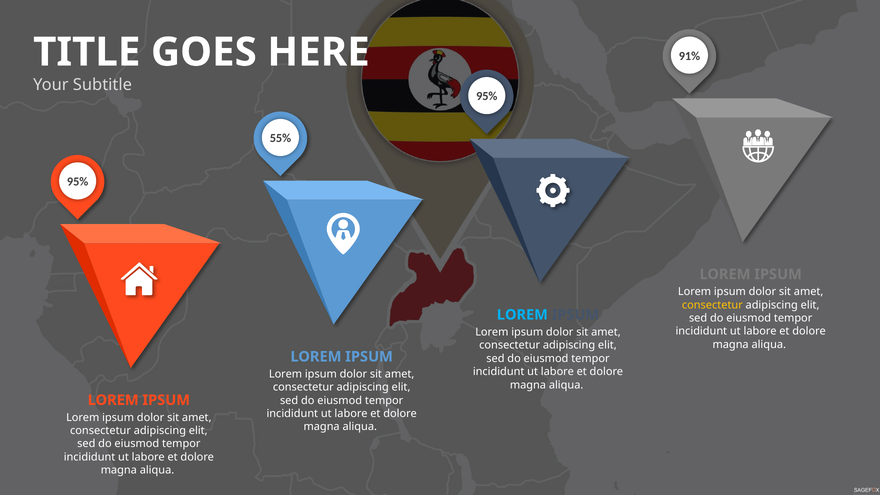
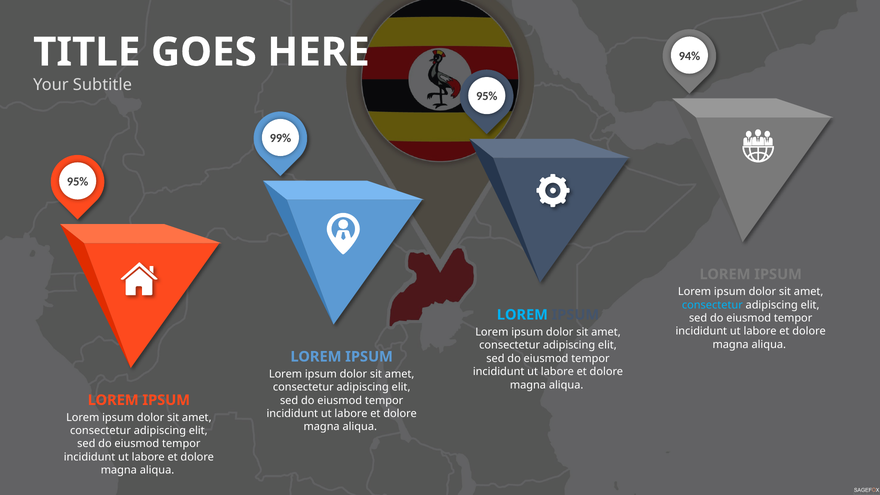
91%: 91% -> 94%
55%: 55% -> 99%
consectetur at (712, 305) colour: yellow -> light blue
